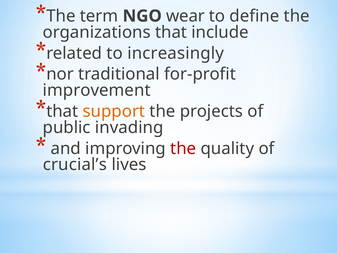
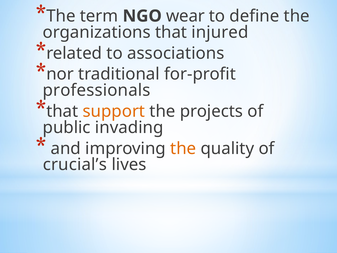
include: include -> injured
increasingly: increasingly -> associations
improvement: improvement -> professionals
the at (183, 148) colour: red -> orange
